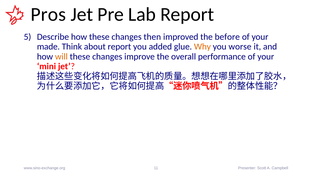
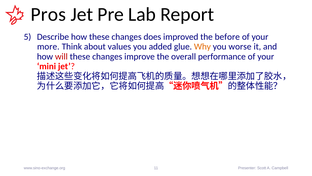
then: then -> does
made: made -> more
about report: report -> values
will colour: orange -> red
